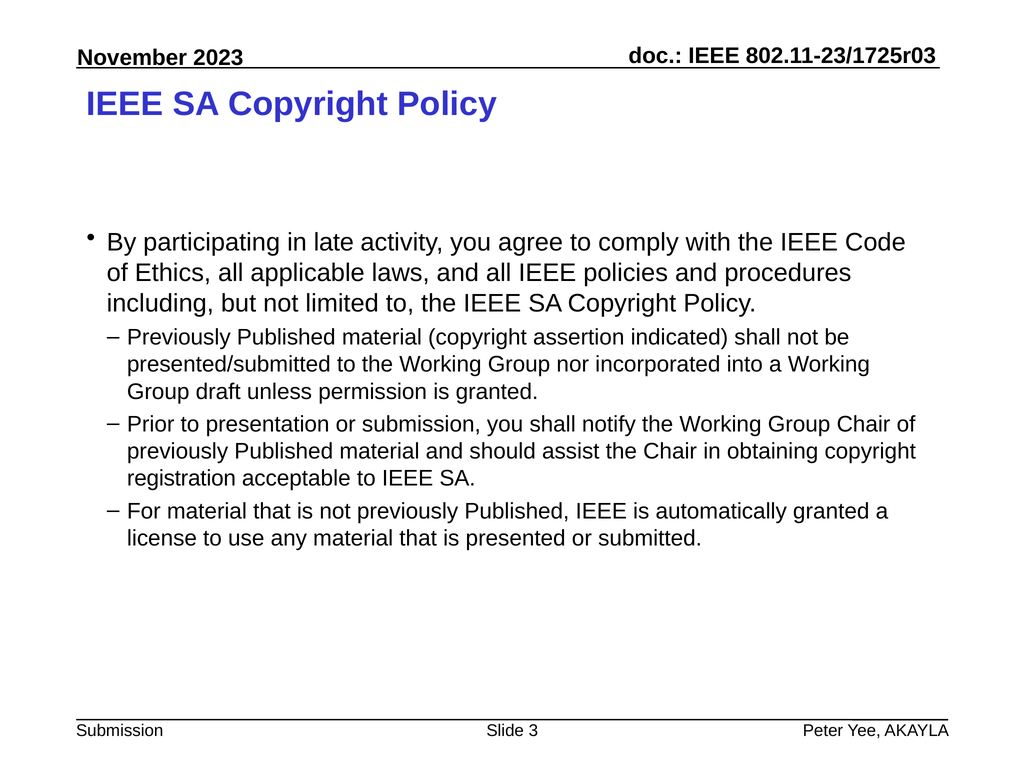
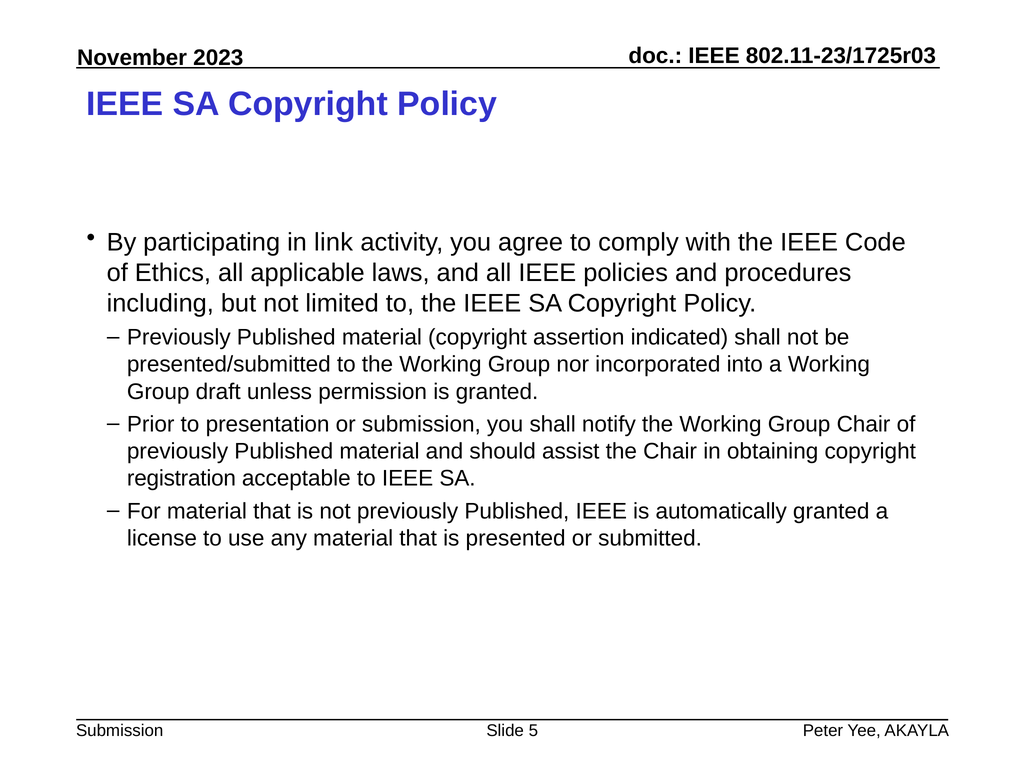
late: late -> link
3: 3 -> 5
